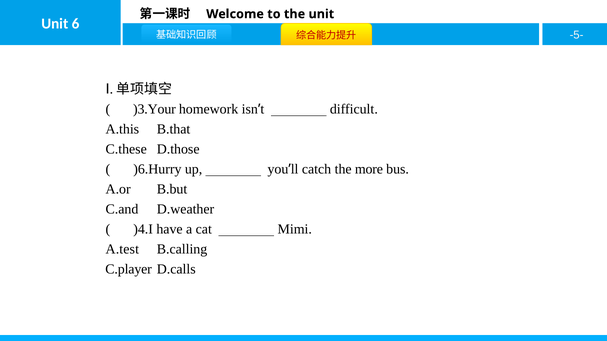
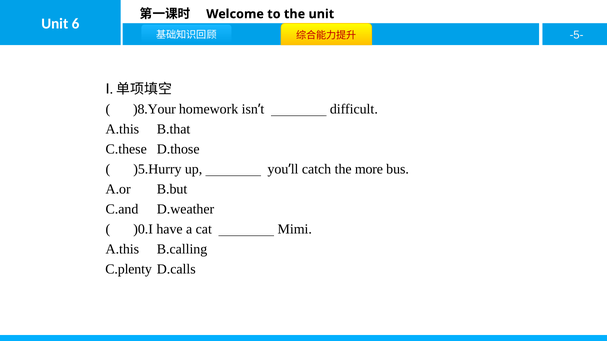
)3.Your: )3.Your -> )8.Your
)6.Hurry: )6.Hurry -> )5.Hurry
)4.I: )4.I -> )0.I
A.test at (122, 249): A.test -> A.this
C.player: C.player -> C.plenty
